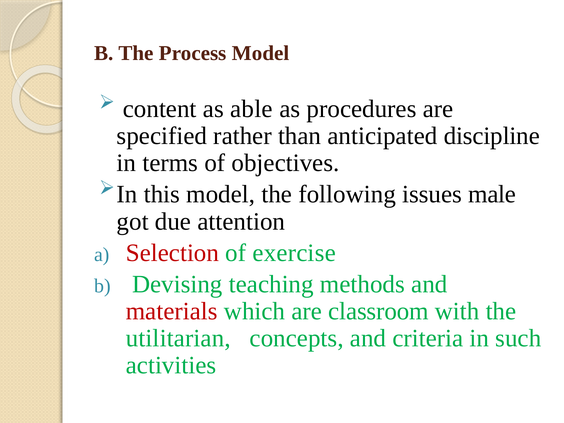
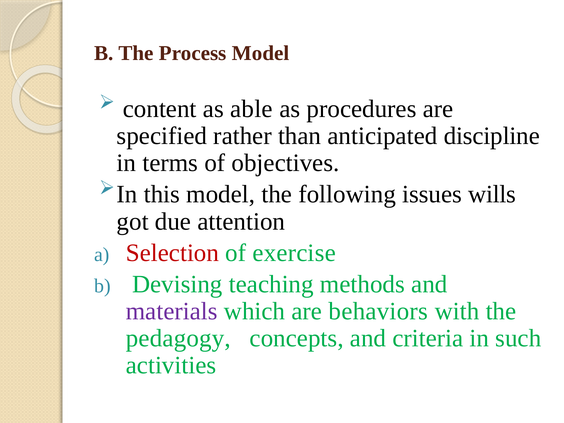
male: male -> wills
materials colour: red -> purple
classroom: classroom -> behaviors
utilitarian: utilitarian -> pedagogy
